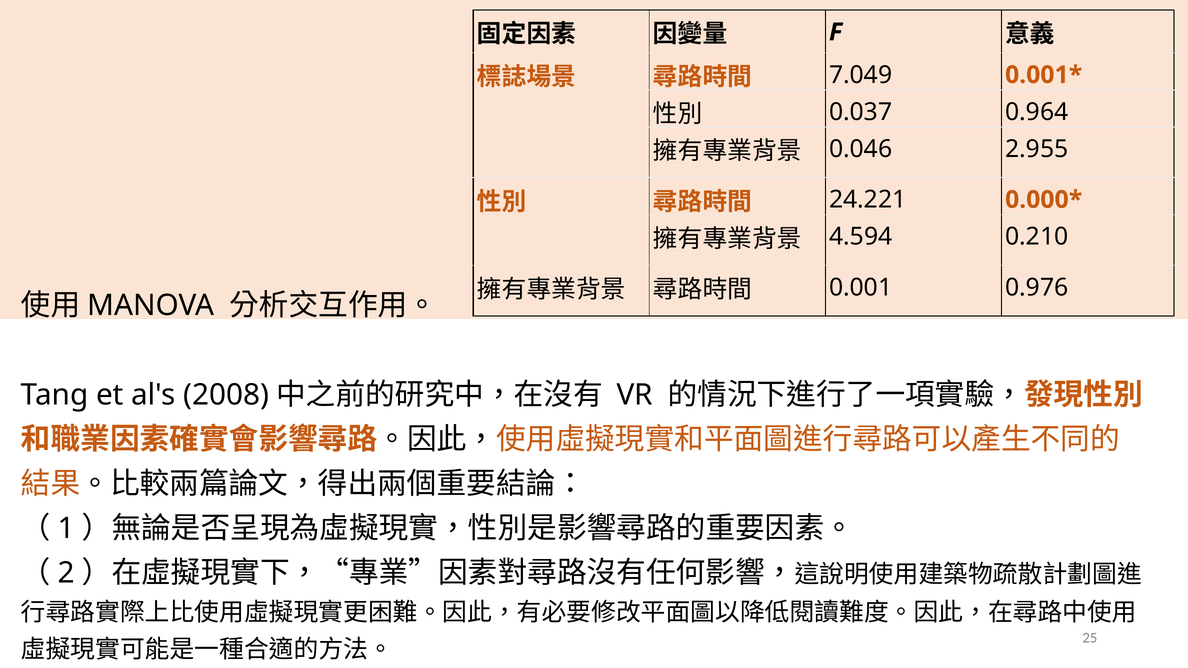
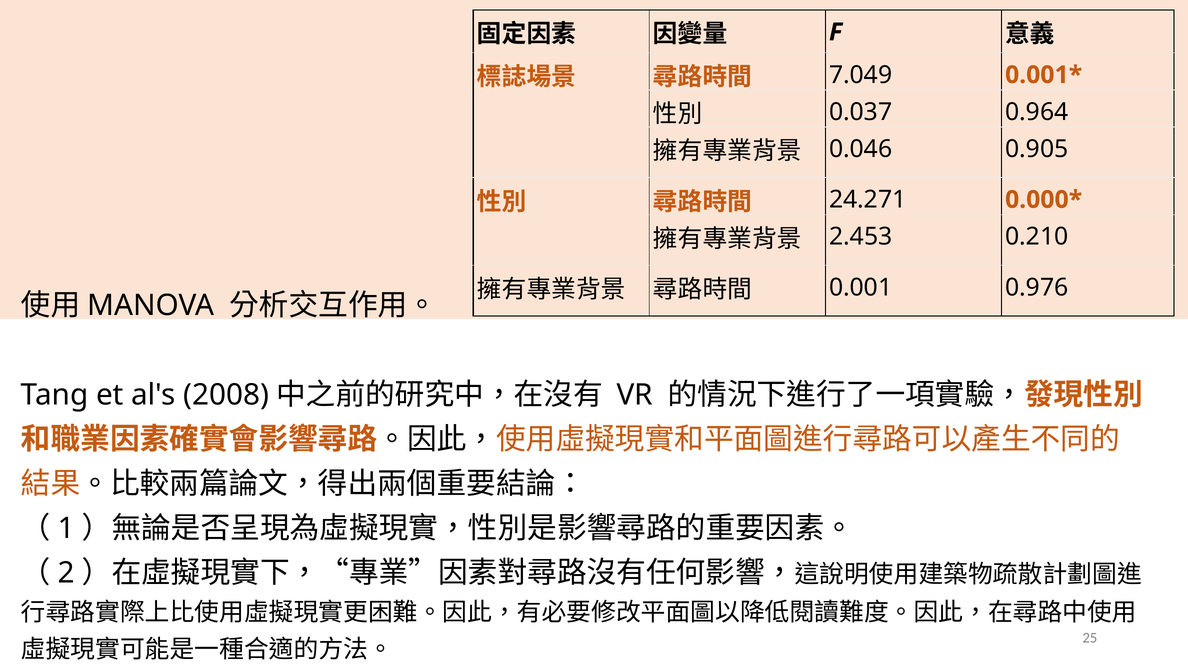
2.955: 2.955 -> 0.905
24.221: 24.221 -> 24.271
4.594: 4.594 -> 2.453
